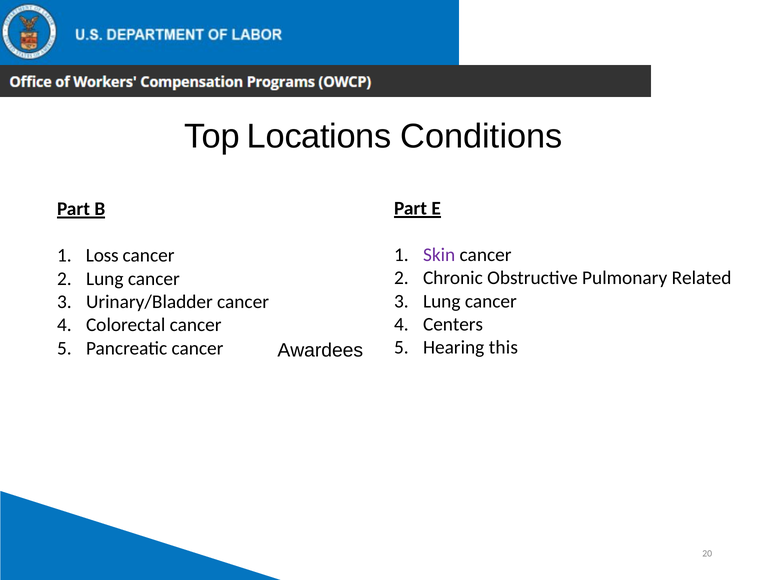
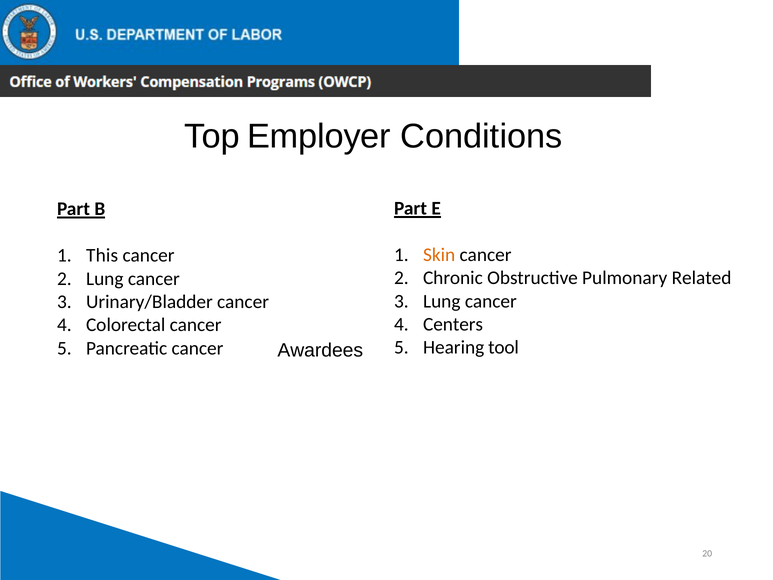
Locations: Locations -> Employer
Skin colour: purple -> orange
Loss: Loss -> This
this: this -> tool
